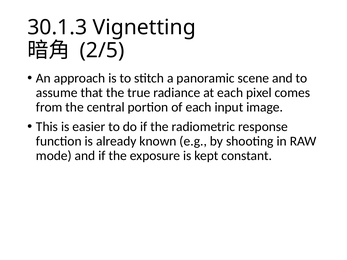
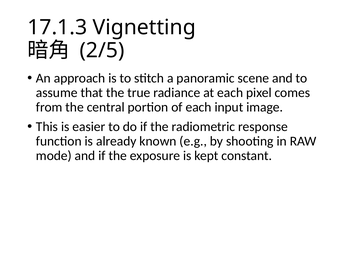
30.1.3: 30.1.3 -> 17.1.3
